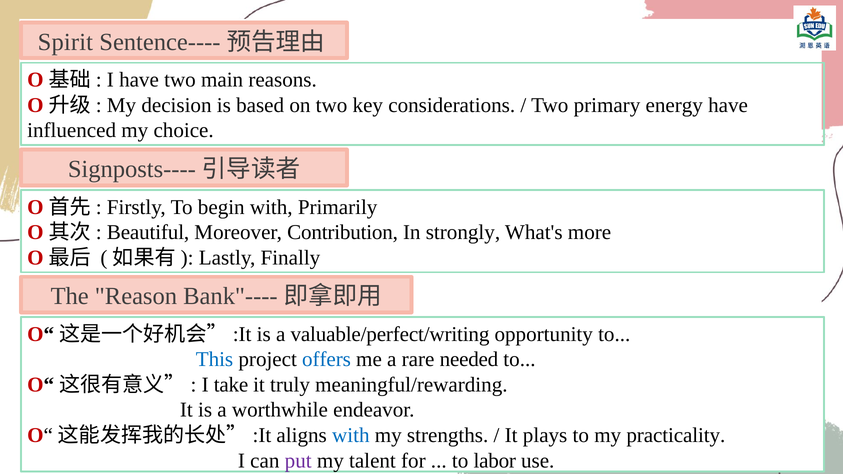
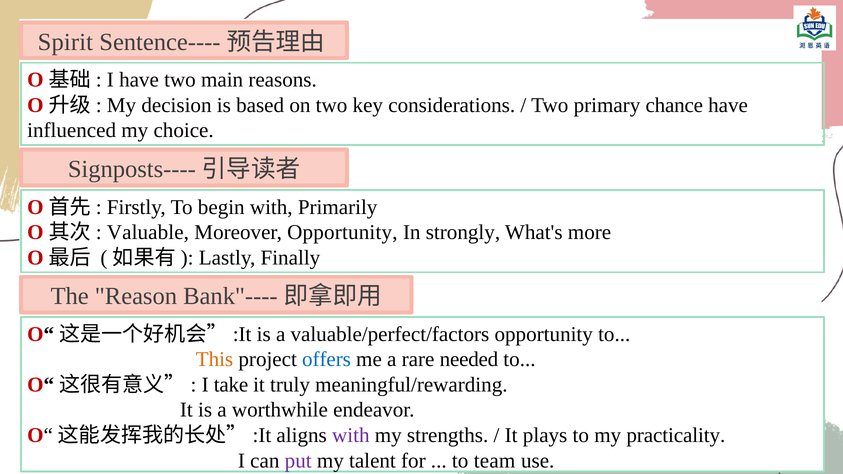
energy: energy -> chance
Beautiful: Beautiful -> Valuable
Moreover Contribution: Contribution -> Opportunity
valuable/perfect/writing: valuable/perfect/writing -> valuable/perfect/factors
This colour: blue -> orange
with at (351, 435) colour: blue -> purple
labor: labor -> team
